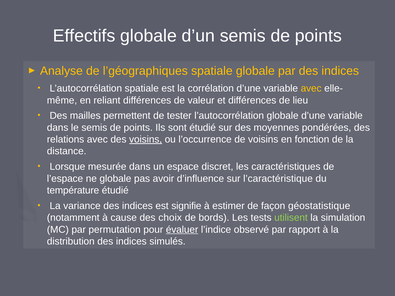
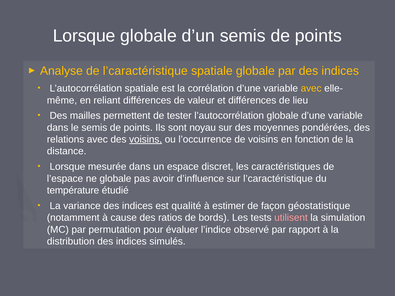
Effectifs at (84, 36): Effectifs -> Lorsque
de l’géographiques: l’géographiques -> l’caractéristique
sont étudié: étudié -> noyau
signifie: signifie -> qualité
choix: choix -> ratios
utilisent colour: light green -> pink
évaluer underline: present -> none
